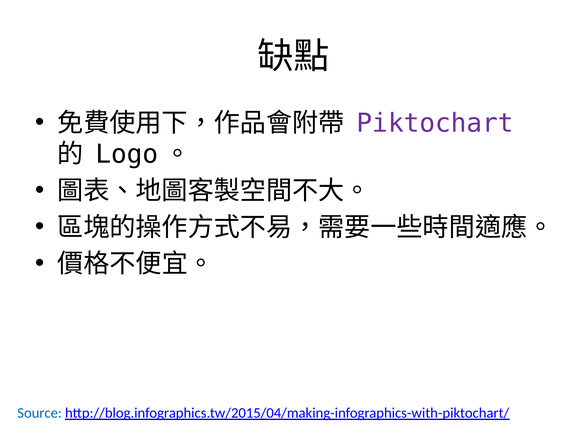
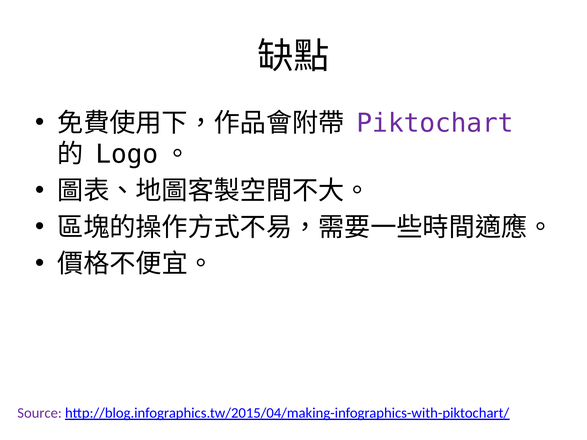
Source colour: blue -> purple
